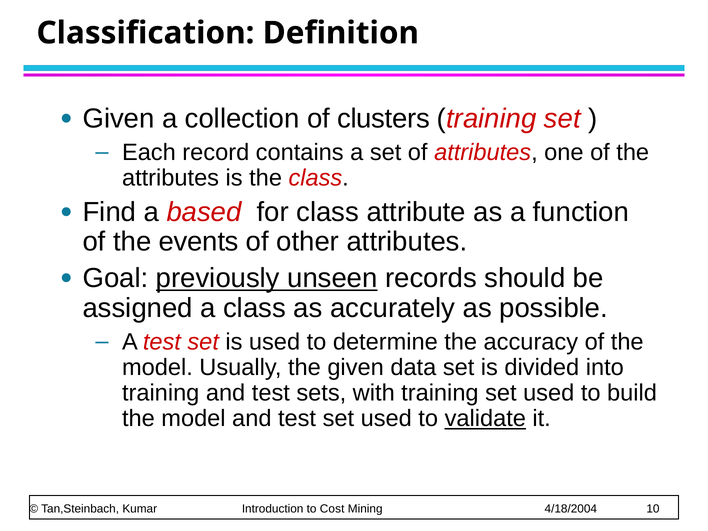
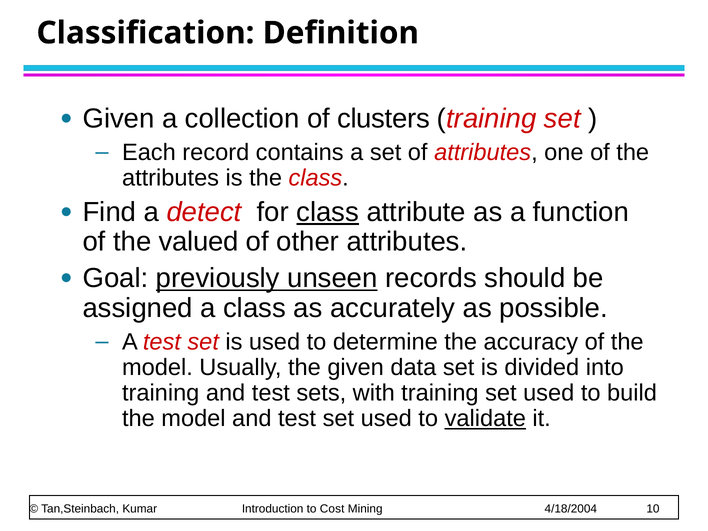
based: based -> detect
class at (328, 212) underline: none -> present
events: events -> valued
